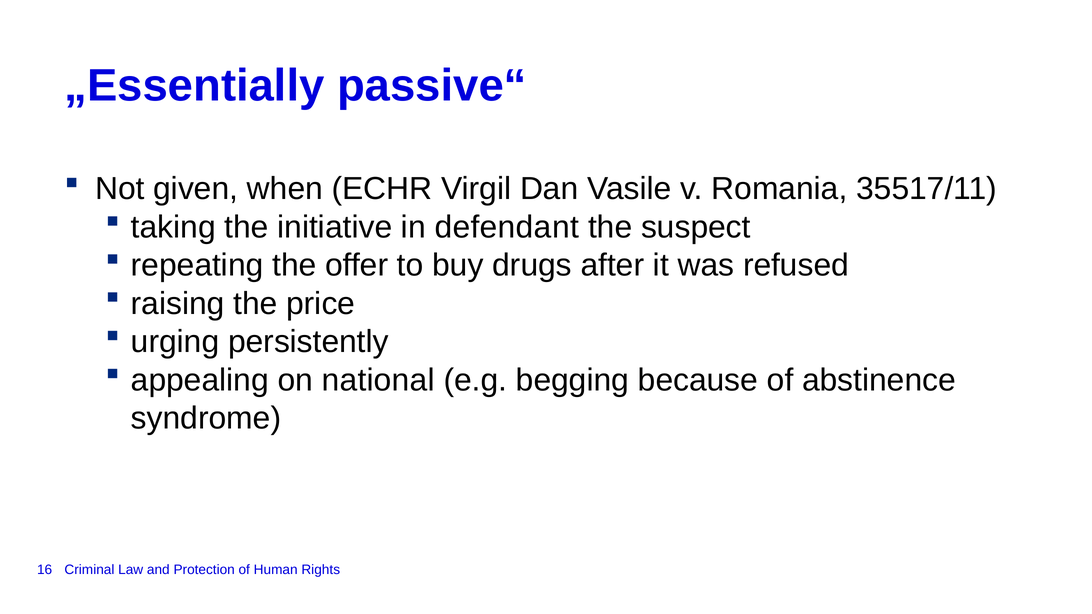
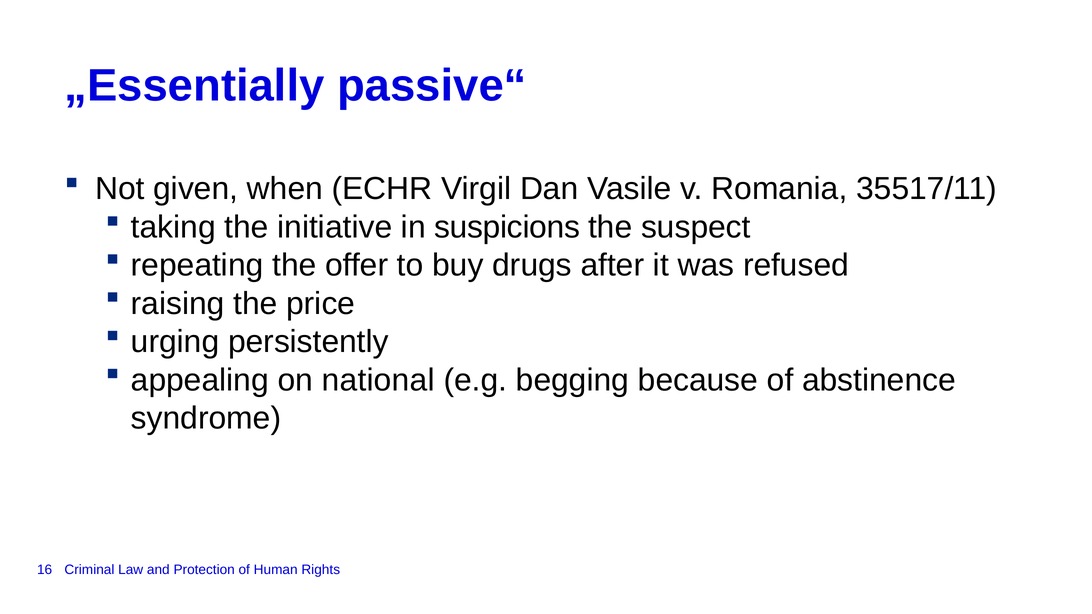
defendant: defendant -> suspicions
